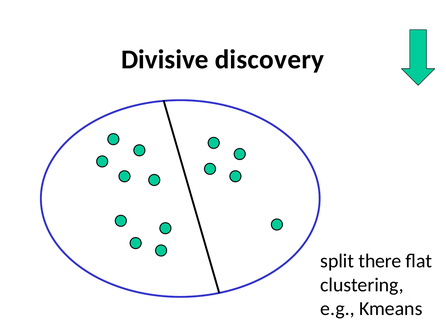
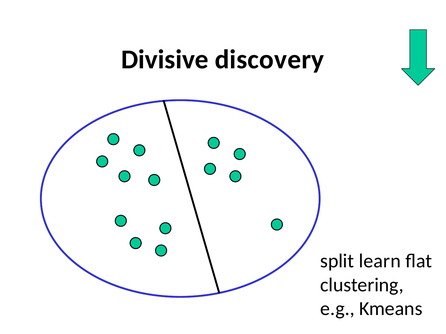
there: there -> learn
